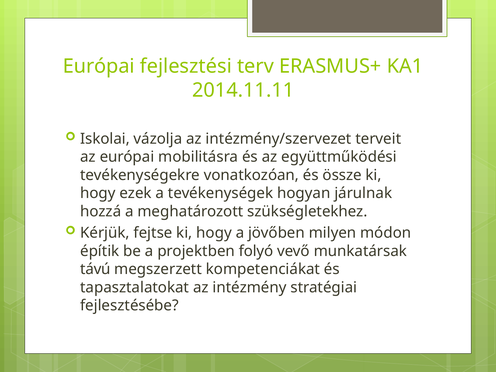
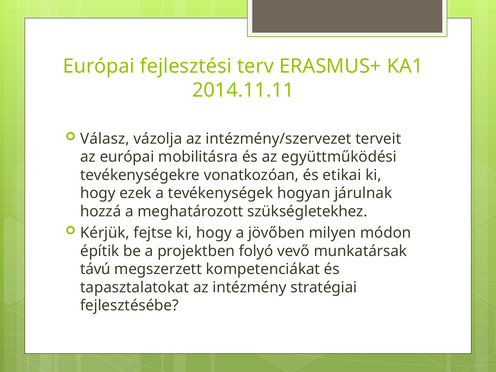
Iskolai: Iskolai -> Válasz
össze: össze -> etikai
